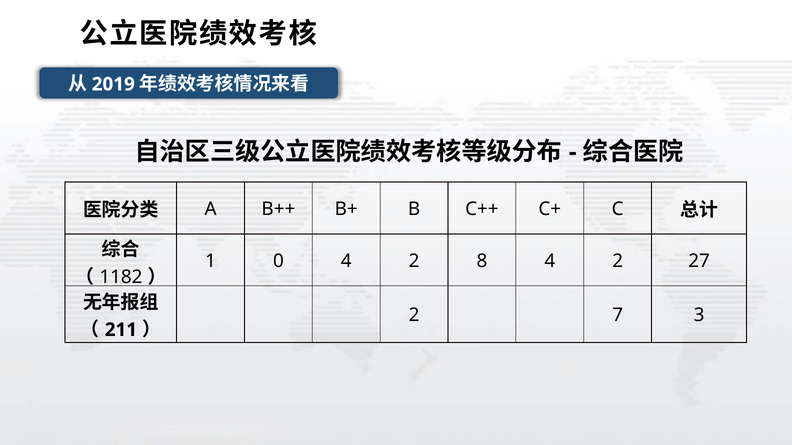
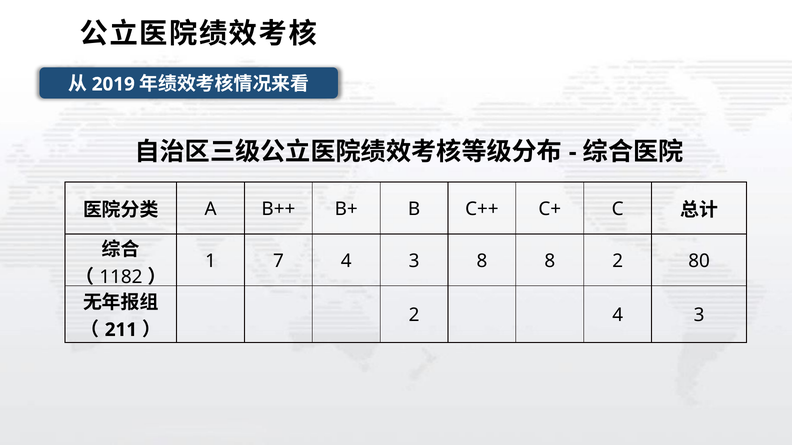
0: 0 -> 7
2 at (414, 261): 2 -> 3
8 4: 4 -> 8
27: 27 -> 80
2 7: 7 -> 4
